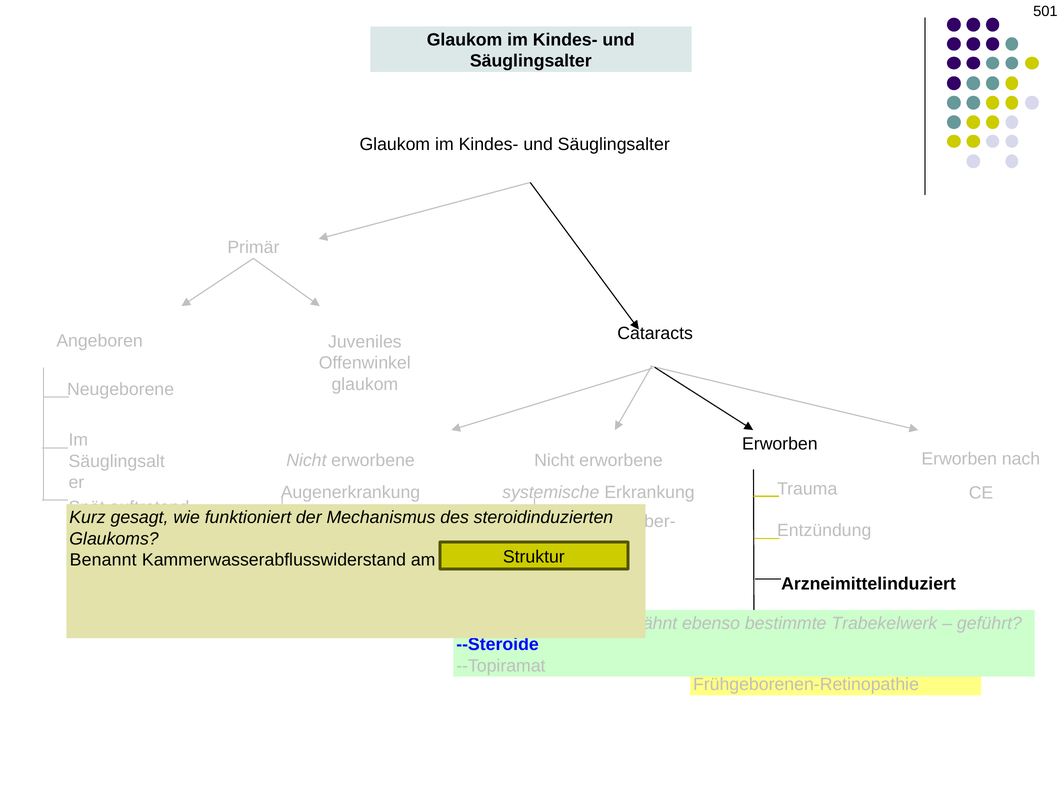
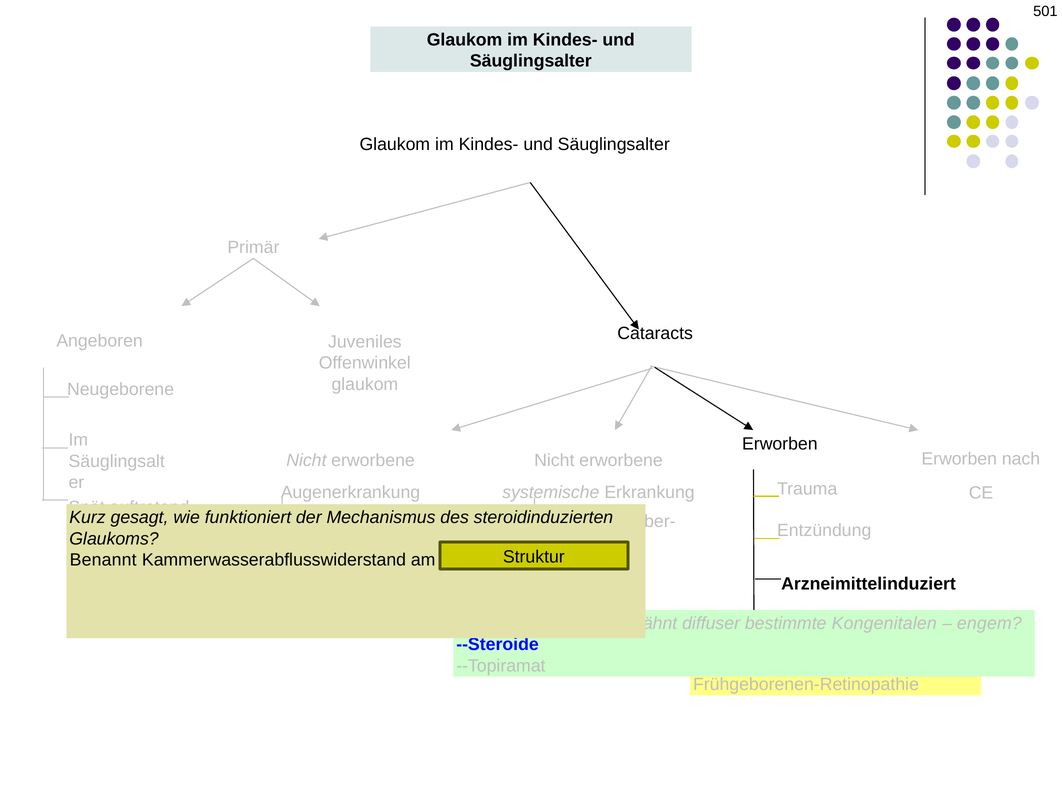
ebenso: ebenso -> diffuser
Trabekelwerk: Trabekelwerk -> Kongenitalen
geführt: geführt -> engem
